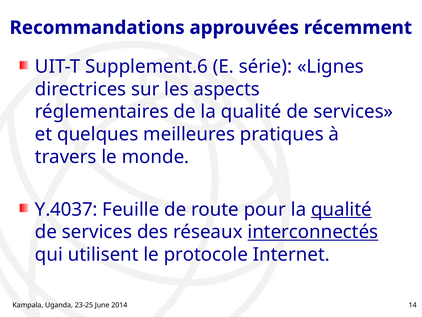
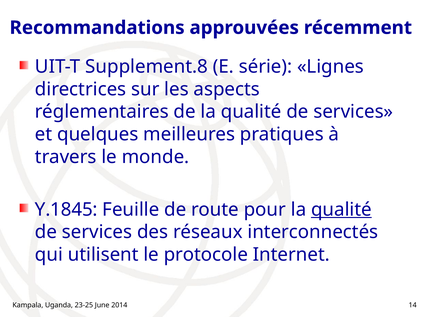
Supplement.6: Supplement.6 -> Supplement.8
Y.4037: Y.4037 -> Y.1845
interconnectés underline: present -> none
